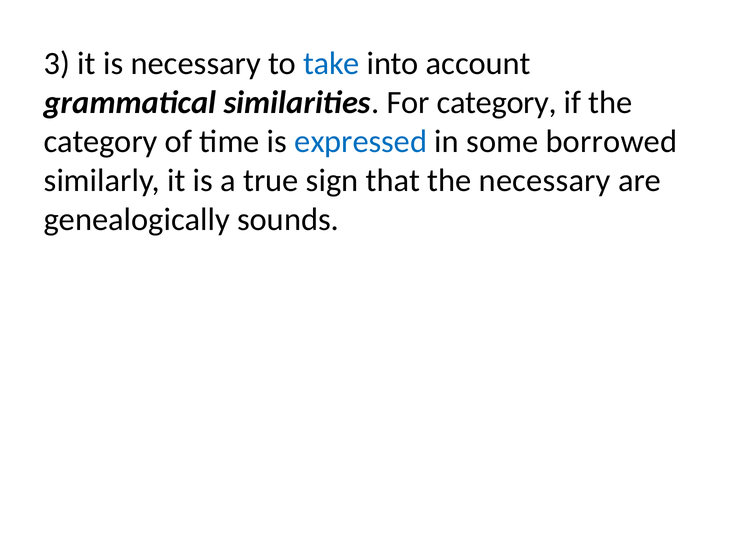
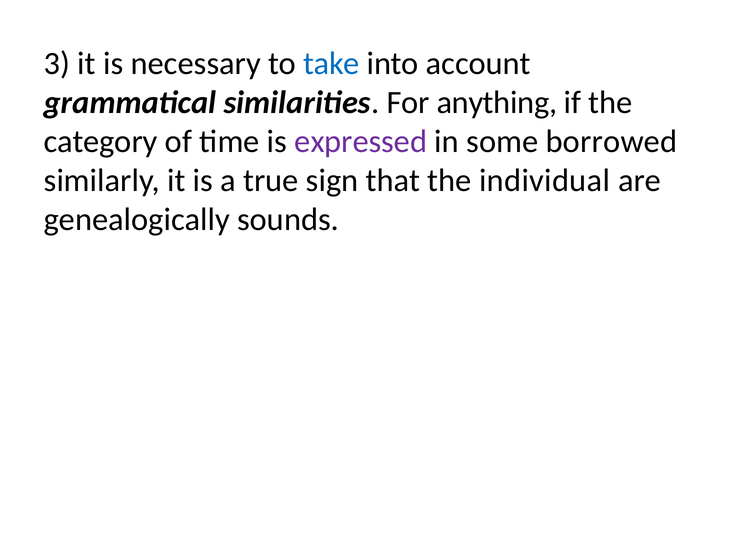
For category: category -> anything
expressed colour: blue -> purple
the necessary: necessary -> individual
